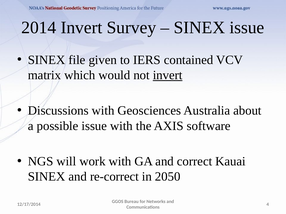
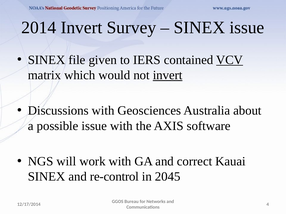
VCV underline: none -> present
re-correct: re-correct -> re-control
2050: 2050 -> 2045
